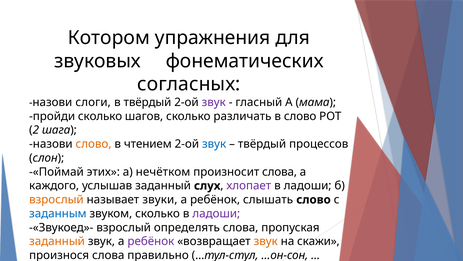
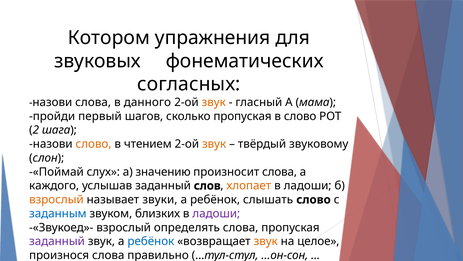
назови слоги: слоги -> слова
в твёрдый: твёрдый -> данного
звук at (214, 102) colour: purple -> orange
пройди сколько: сколько -> первый
сколько различать: различать -> пропуская
звук at (214, 144) colour: blue -> orange
процессов: процессов -> звуковому
этих: этих -> слух
нечётком: нечётком -> значению
слух: слух -> слов
хлопает colour: purple -> orange
звуком сколько: сколько -> близких
заданный at (57, 241) colour: orange -> purple
ребёнок at (151, 241) colour: purple -> blue
скажи: скажи -> целое
